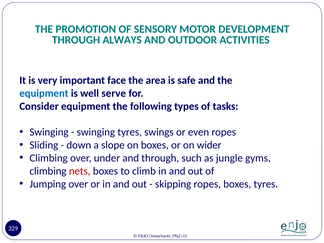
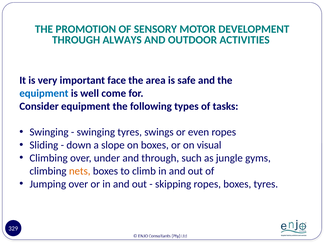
serve: serve -> come
wider: wider -> visual
nets colour: red -> orange
